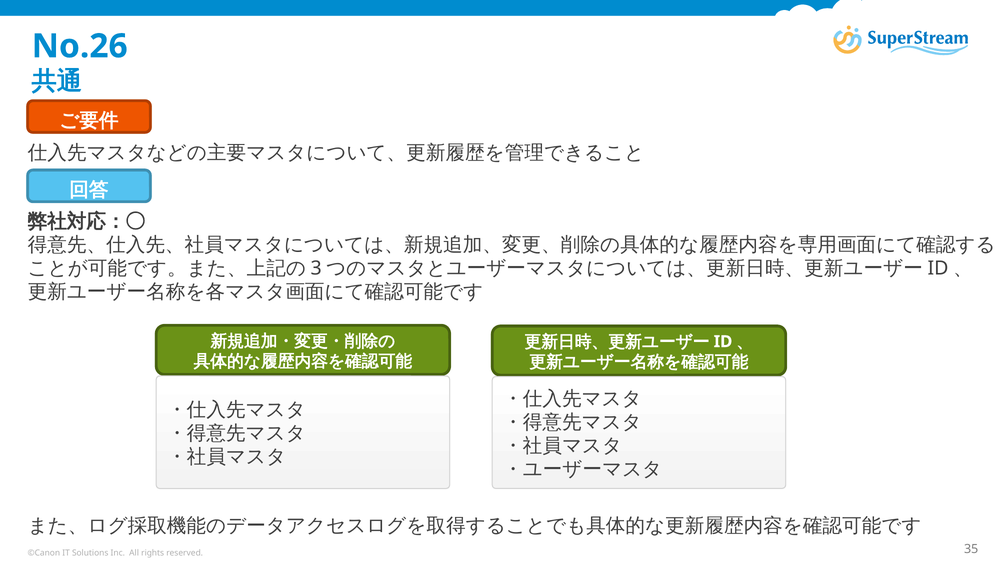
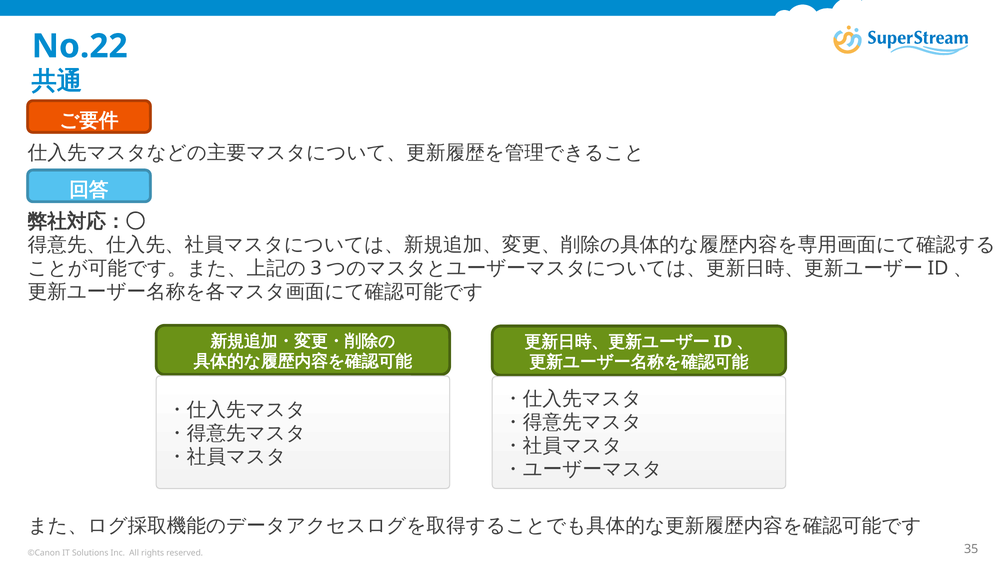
No.26: No.26 -> No.22
